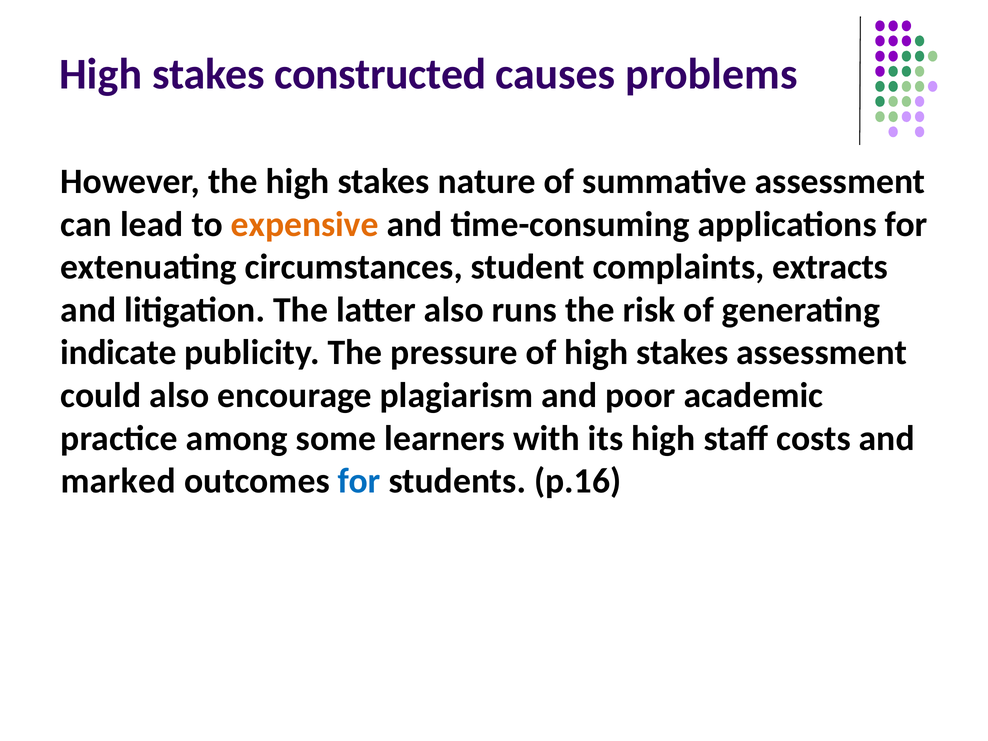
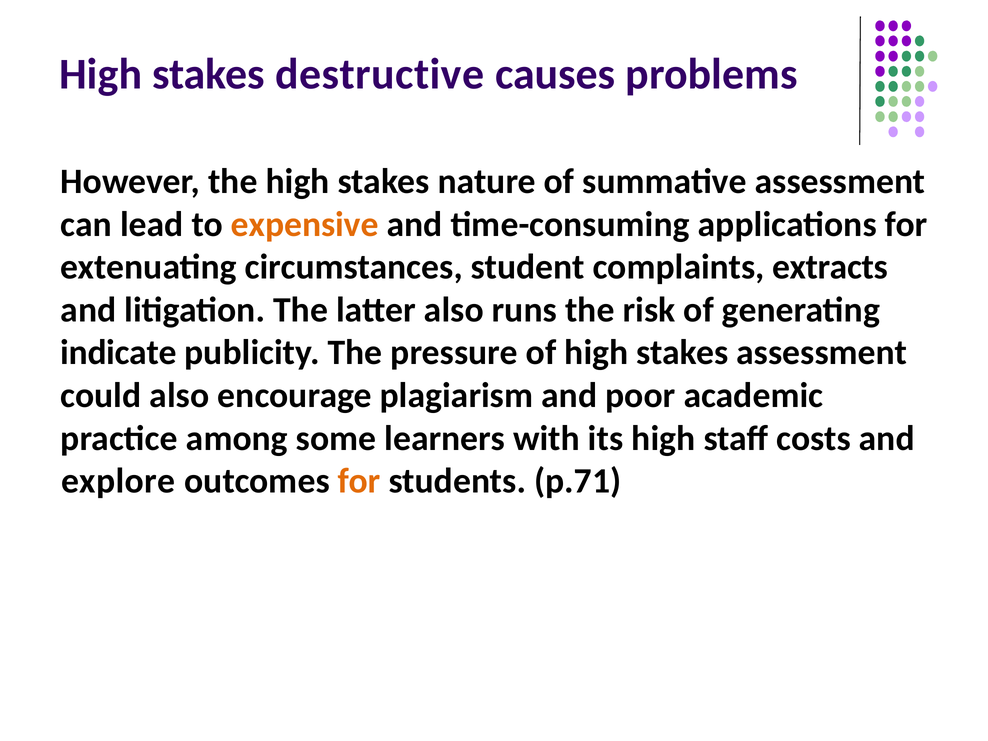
constructed: constructed -> destructive
marked: marked -> explore
for at (359, 481) colour: blue -> orange
p.16: p.16 -> p.71
